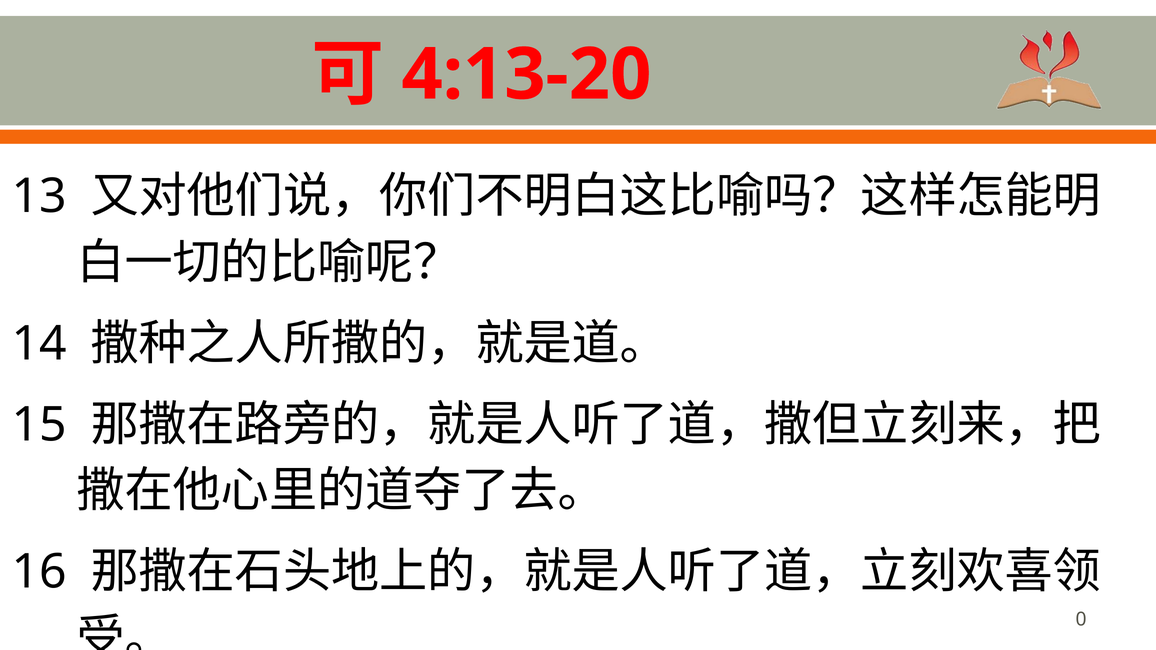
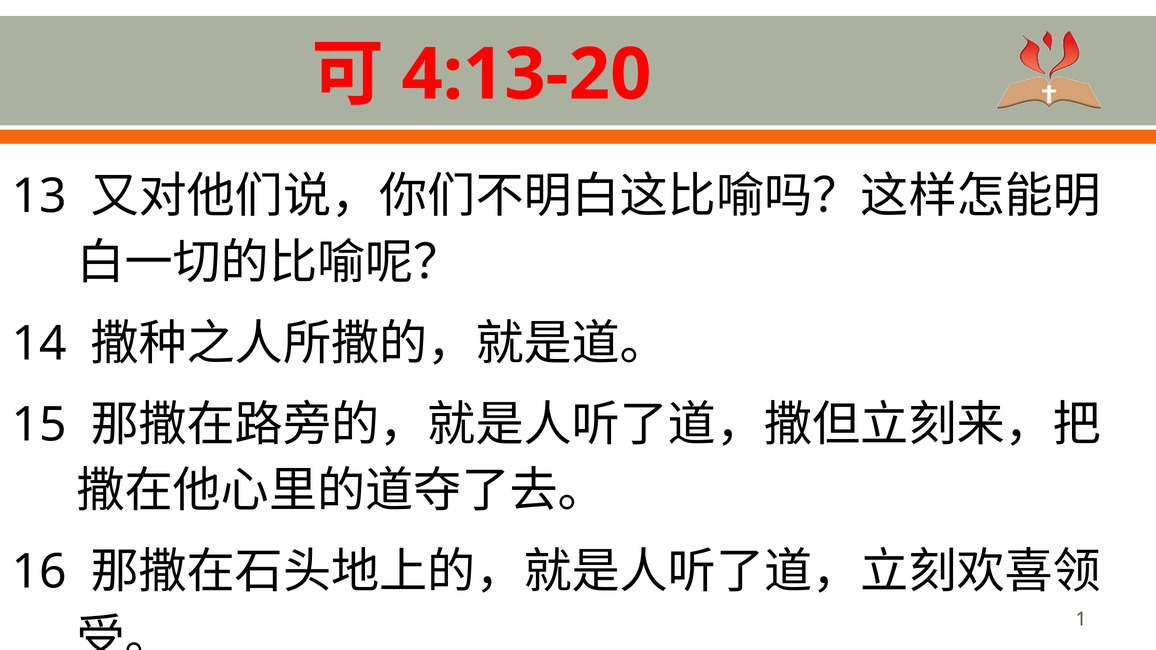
0: 0 -> 1
